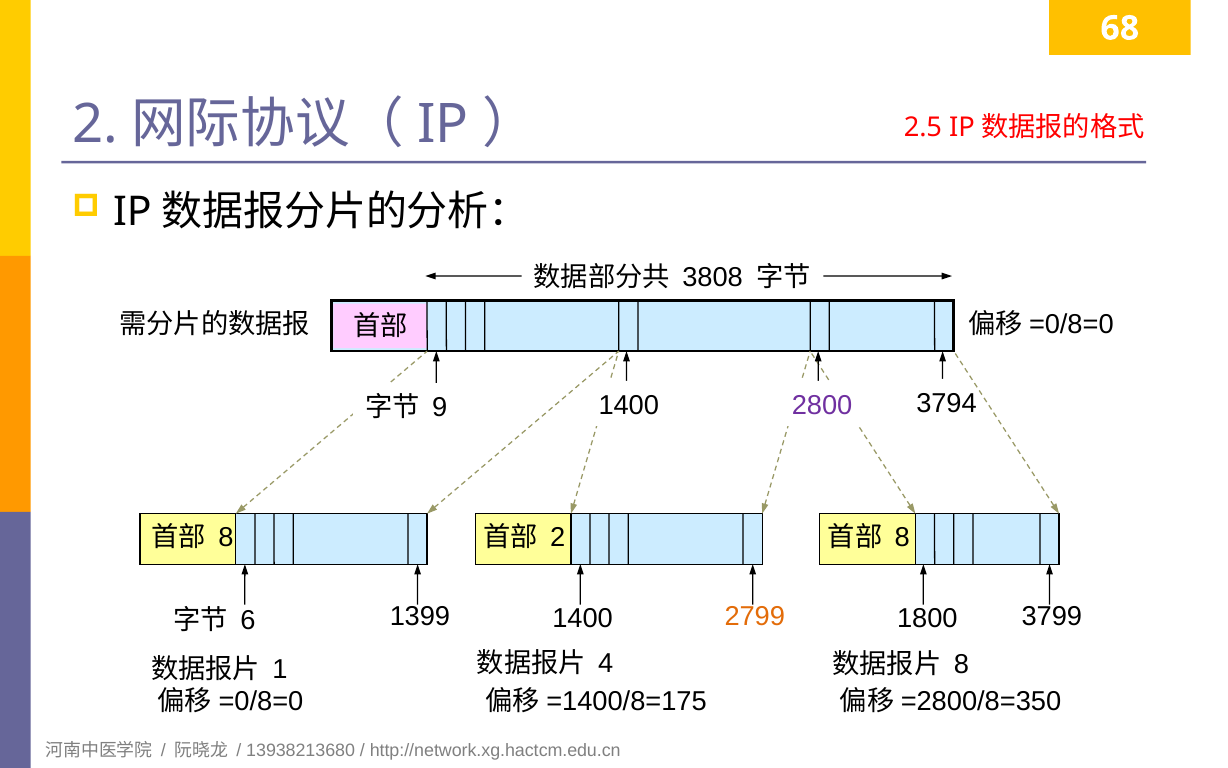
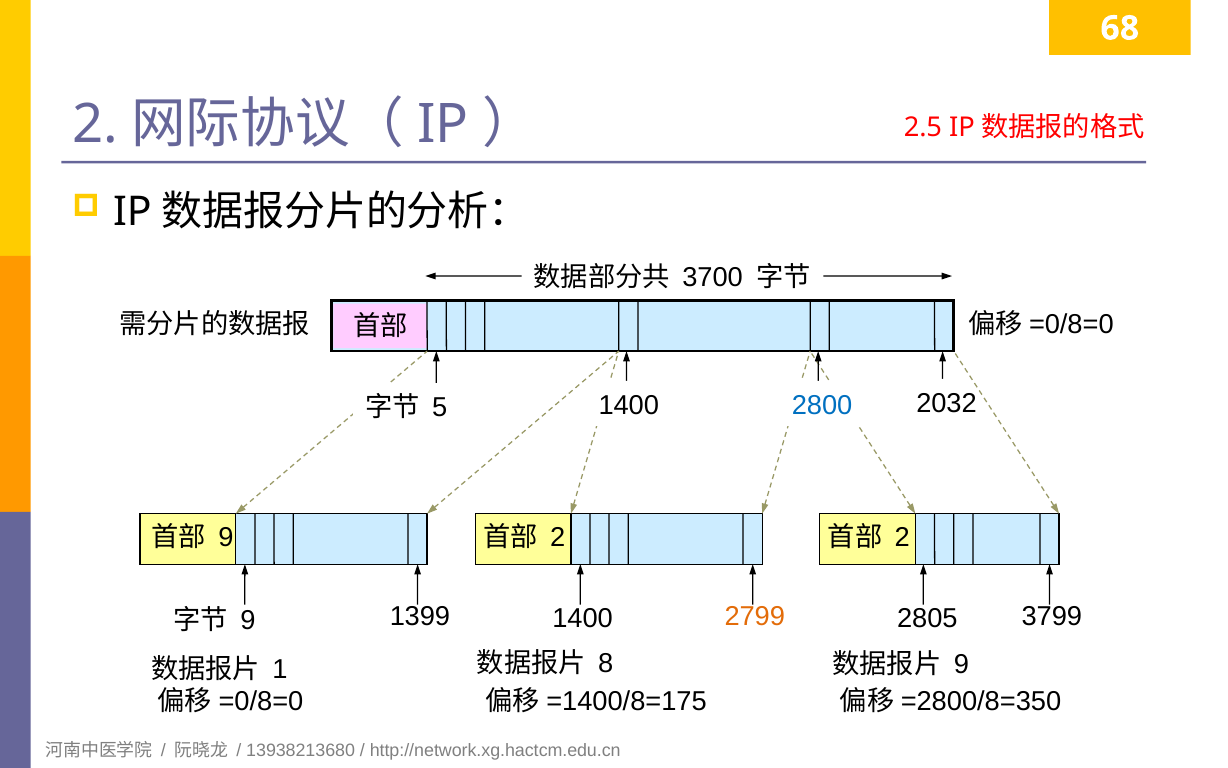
3808: 3808 -> 3700
3794: 3794 -> 2032
2800 colour: purple -> blue
9: 9 -> 5
8 at (226, 538): 8 -> 9
8 at (902, 538): 8 -> 2
1800: 1800 -> 2805
6 at (248, 620): 6 -> 9
4: 4 -> 8
8 at (961, 664): 8 -> 9
